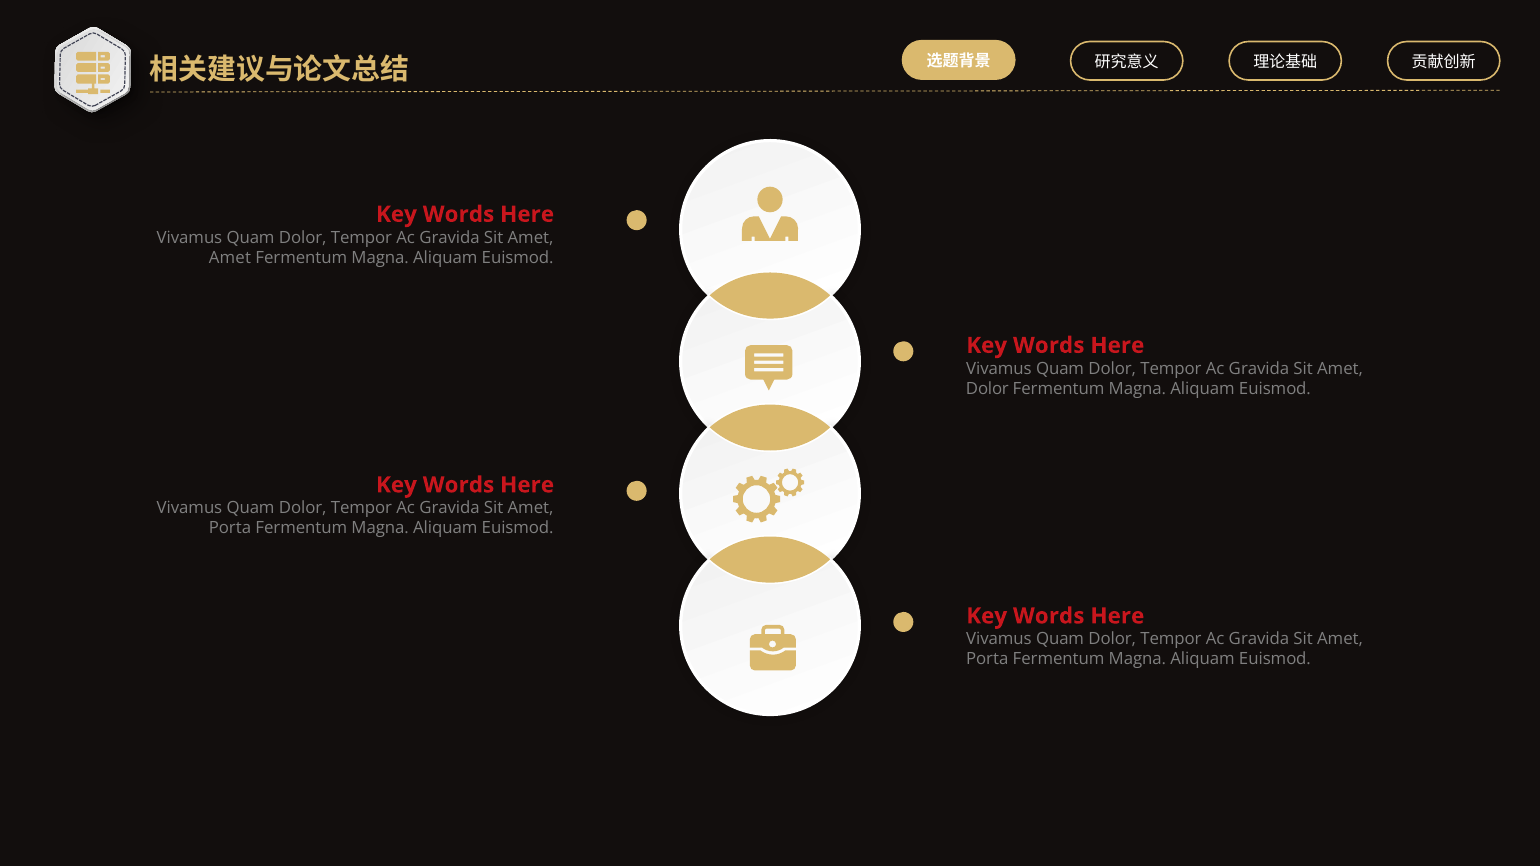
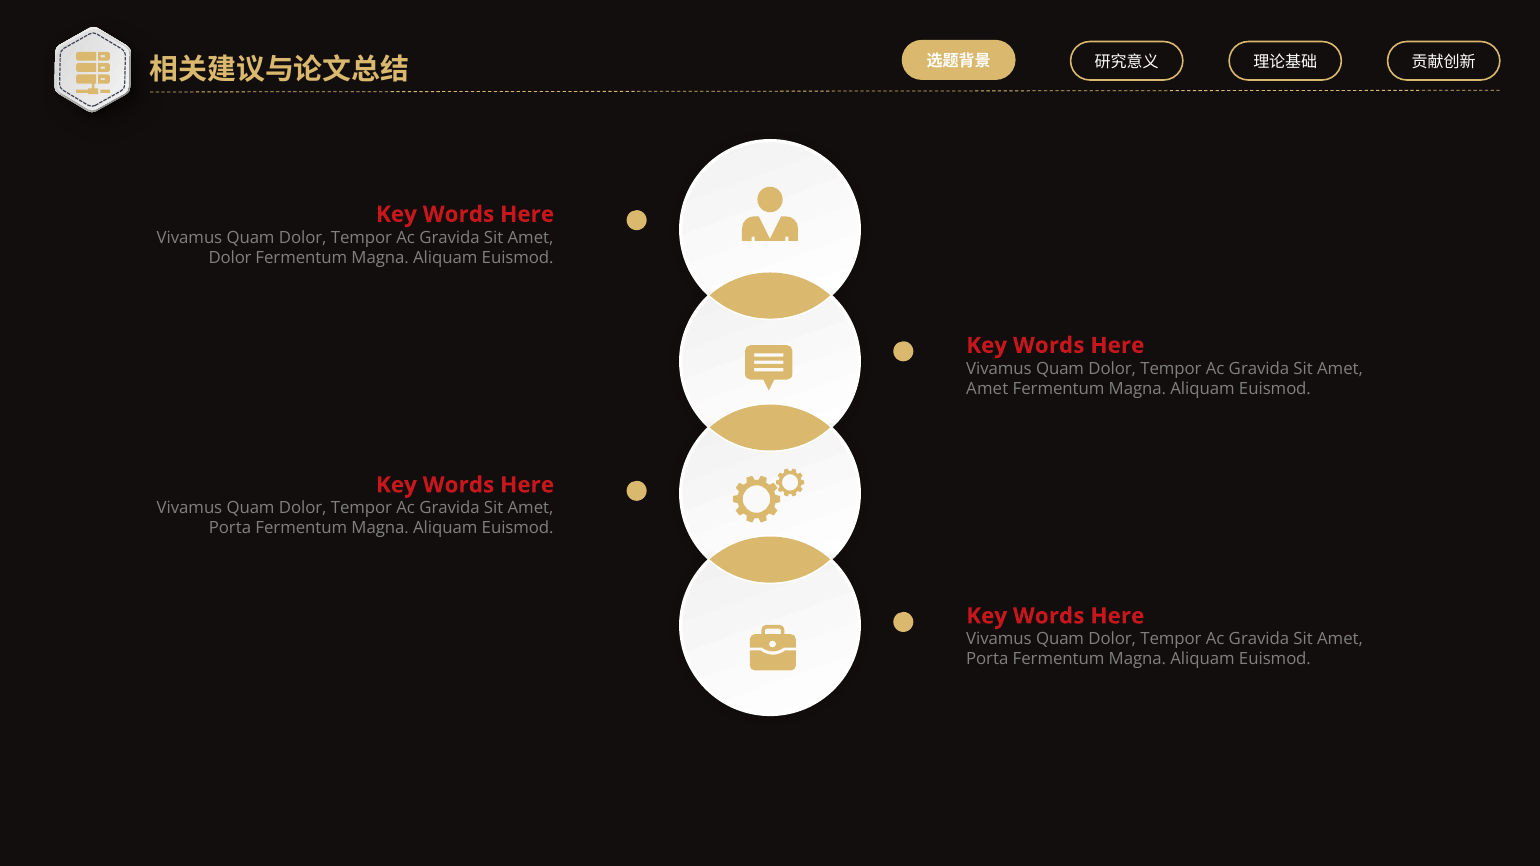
Amet at (230, 258): Amet -> Dolor
Dolor at (987, 389): Dolor -> Amet
